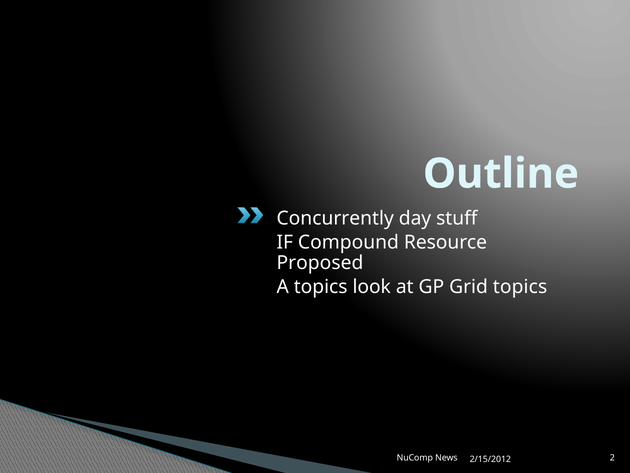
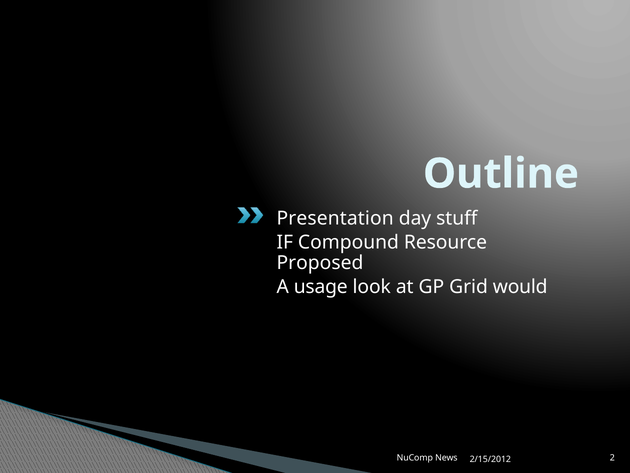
Concurrently: Concurrently -> Presentation
A topics: topics -> usage
Grid topics: topics -> would
